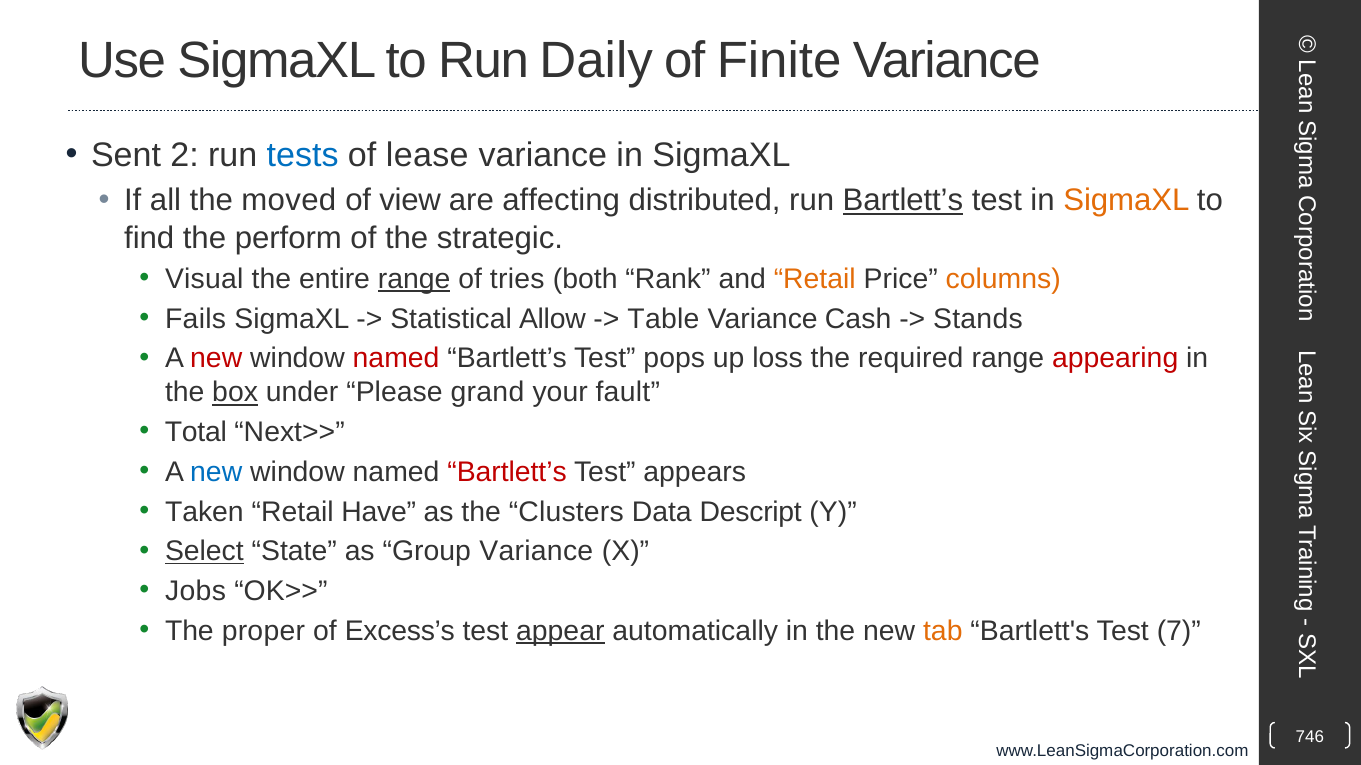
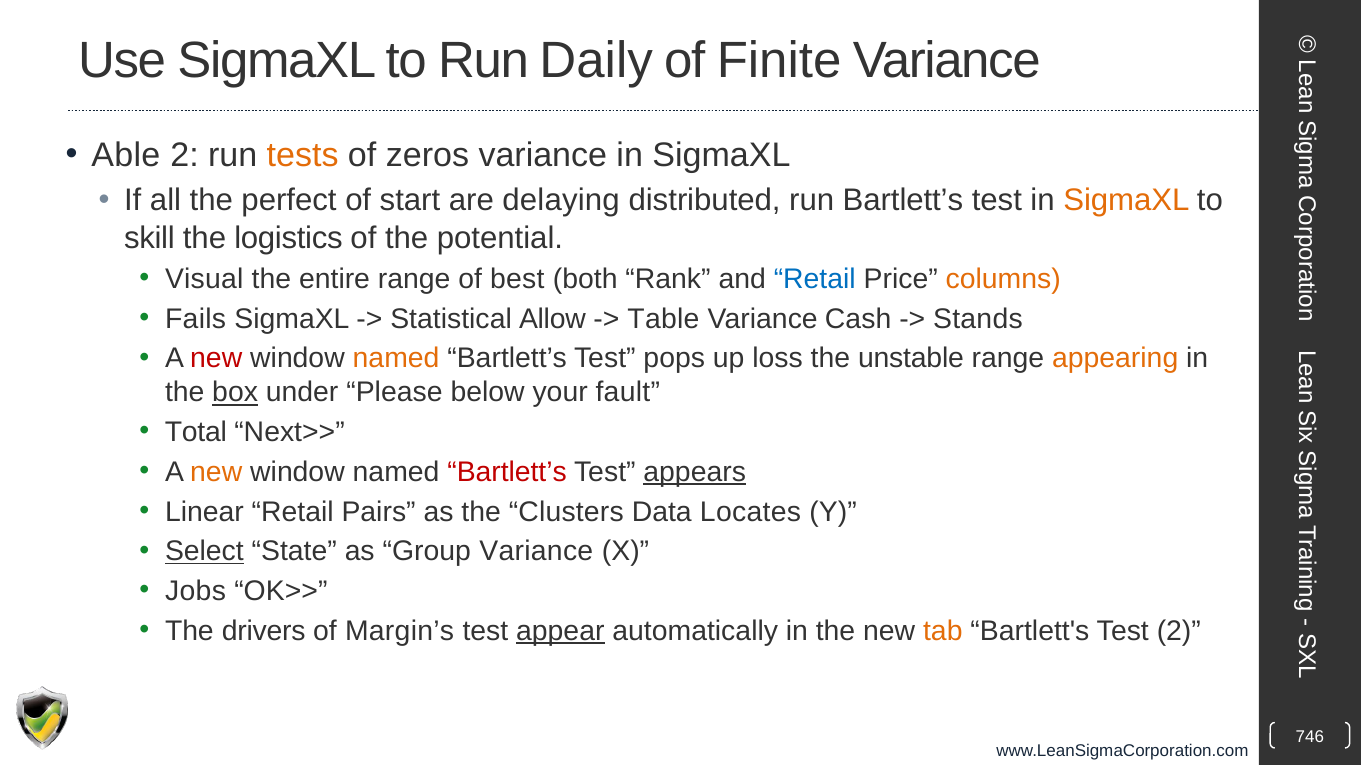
Sent: Sent -> Able
tests colour: blue -> orange
lease: lease -> zeros
moved: moved -> perfect
view: view -> start
affecting: affecting -> delaying
Bartlett’s at (903, 201) underline: present -> none
find: find -> skill
perform: perform -> logistics
strategic: strategic -> potential
range at (414, 279) underline: present -> none
tries: tries -> best
Retail at (815, 279) colour: orange -> blue
named at (396, 359) colour: red -> orange
required: required -> unstable
appearing colour: red -> orange
grand: grand -> below
new at (216, 472) colour: blue -> orange
appears underline: none -> present
Taken: Taken -> Linear
Have: Have -> Pairs
Descript: Descript -> Locates
proper: proper -> drivers
Excess’s: Excess’s -> Margin’s
Test 7: 7 -> 2
